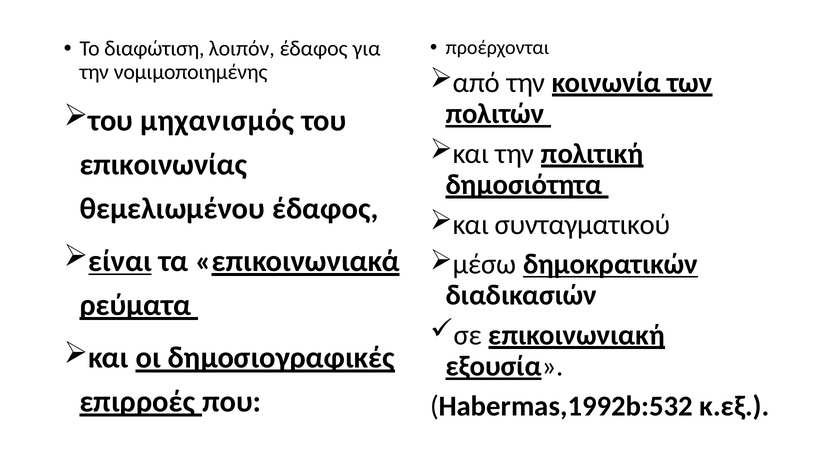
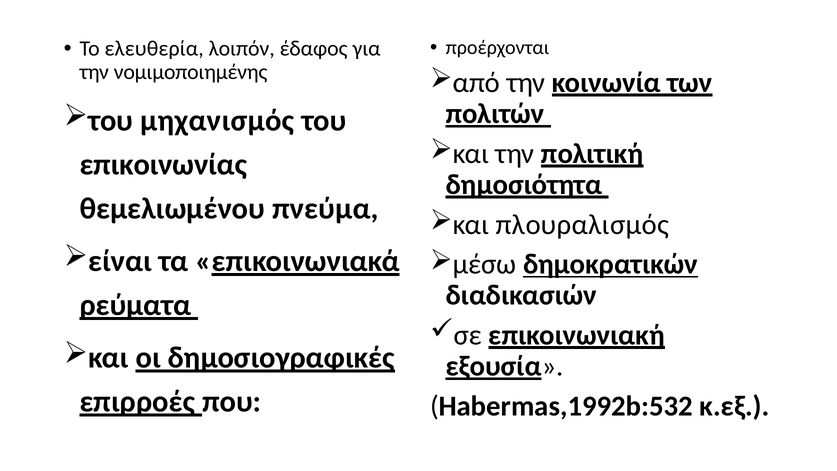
διαφώτιση: διαφώτιση -> ελευθερία
θεμελιωμένου έδαφος: έδαφος -> πνεύμα
συνταγματικού: συνταγματικού -> πλουραλισμός
είναι underline: present -> none
